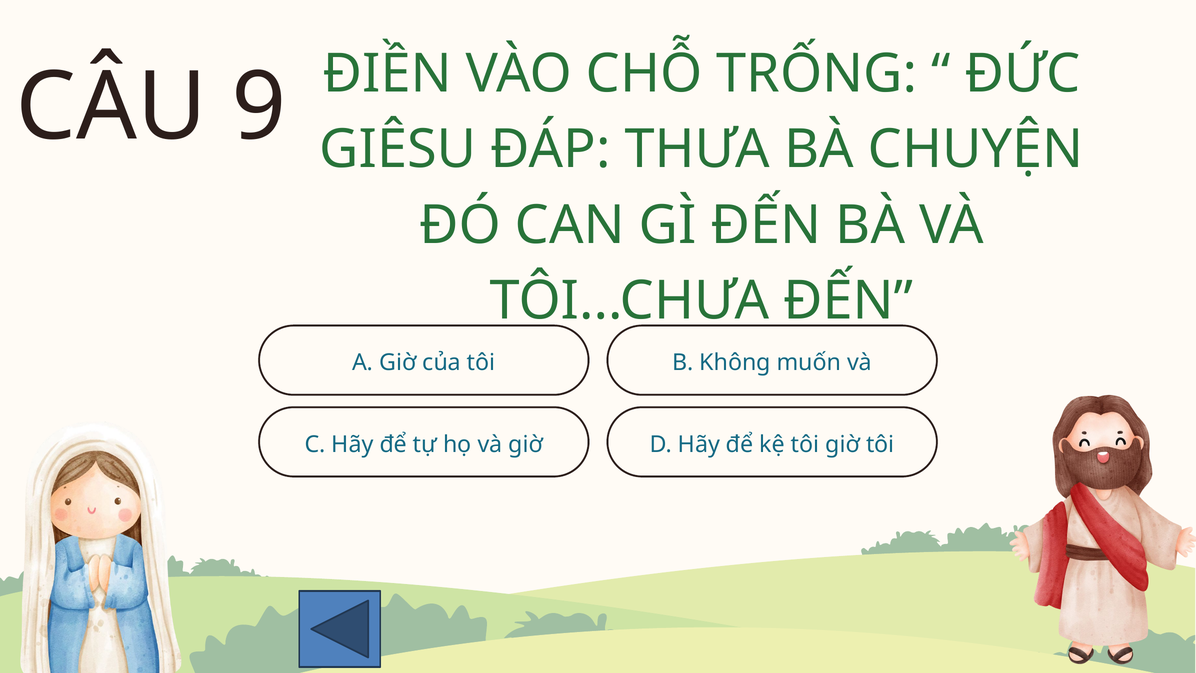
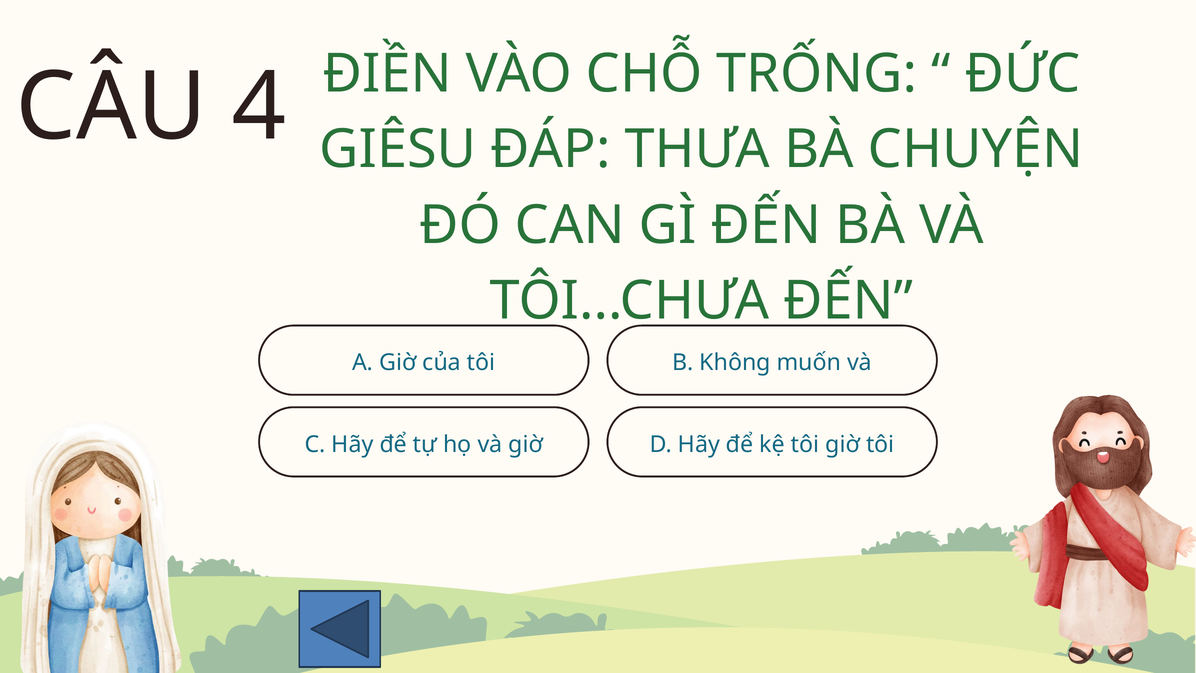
9: 9 -> 4
